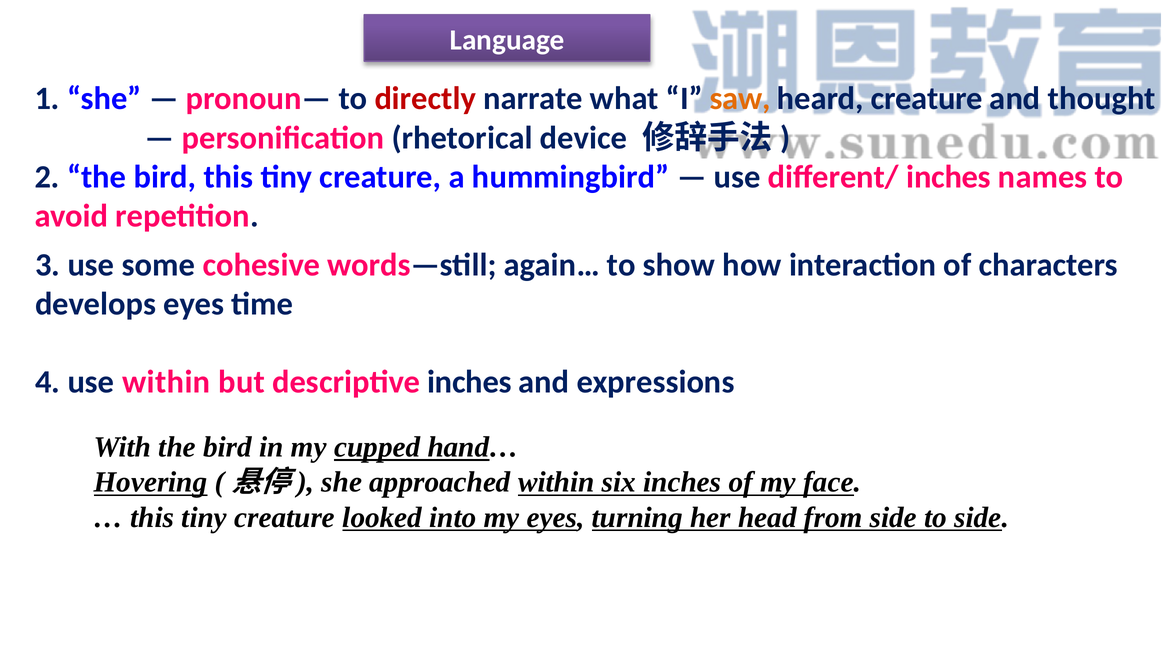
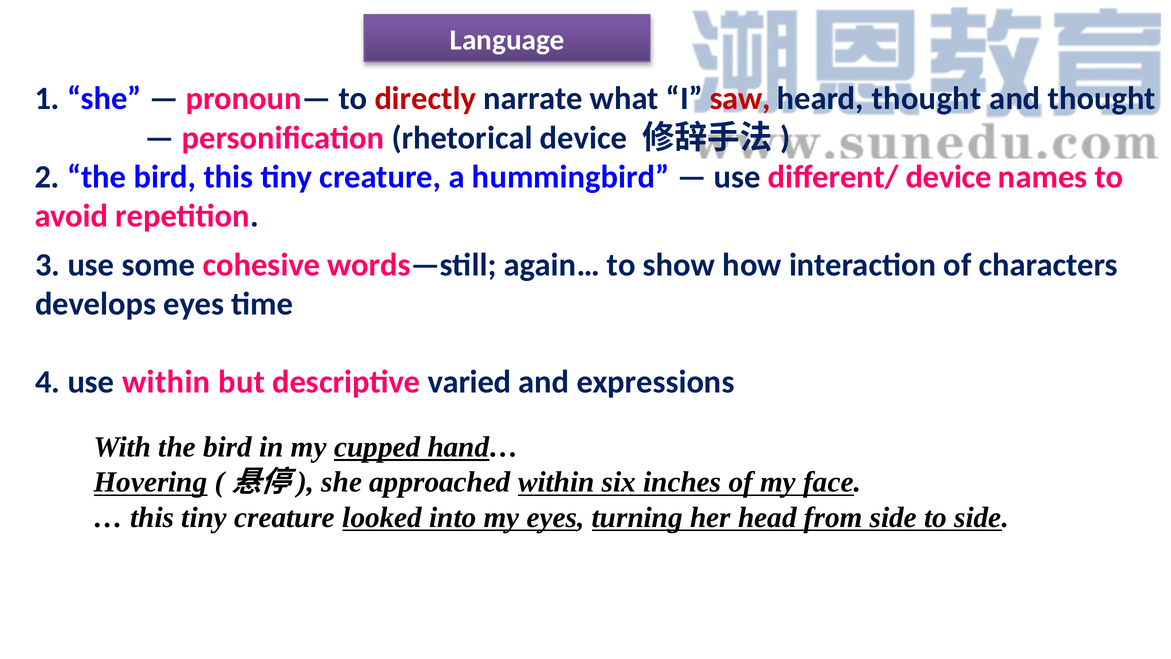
saw colour: orange -> red
heard creature: creature -> thought
different/ inches: inches -> device
descriptive inches: inches -> varied
